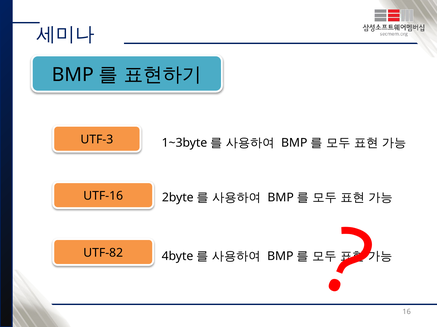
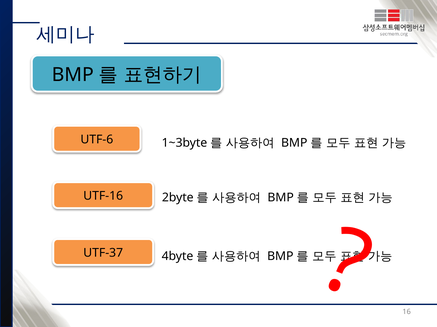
UTF-3: UTF-3 -> UTF-6
UTF-82: UTF-82 -> UTF-37
